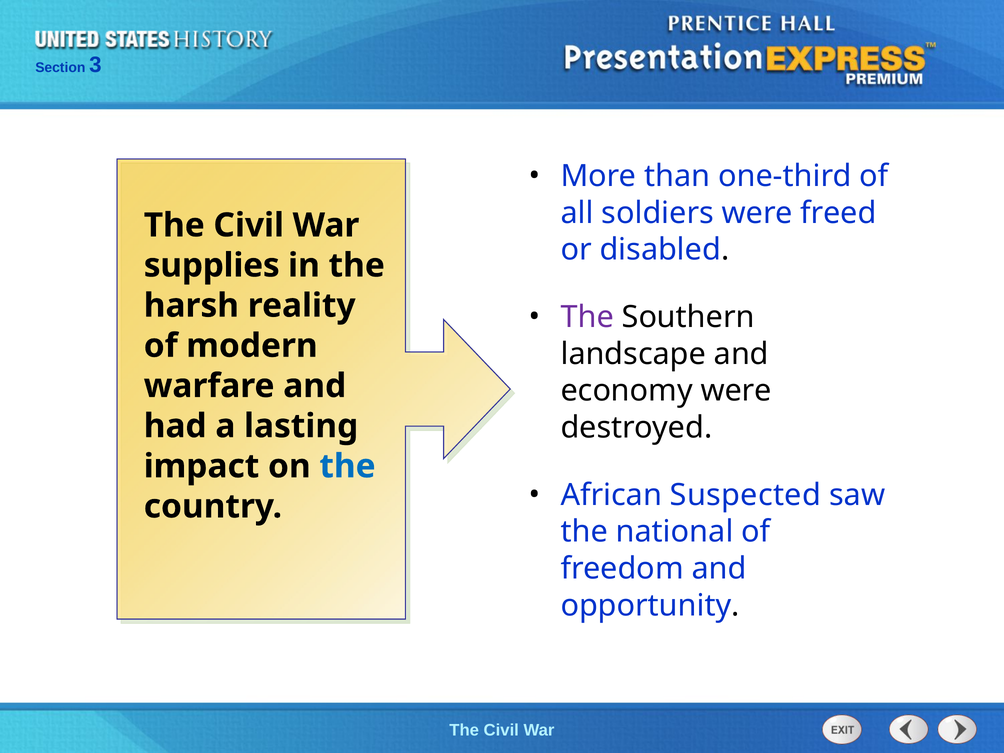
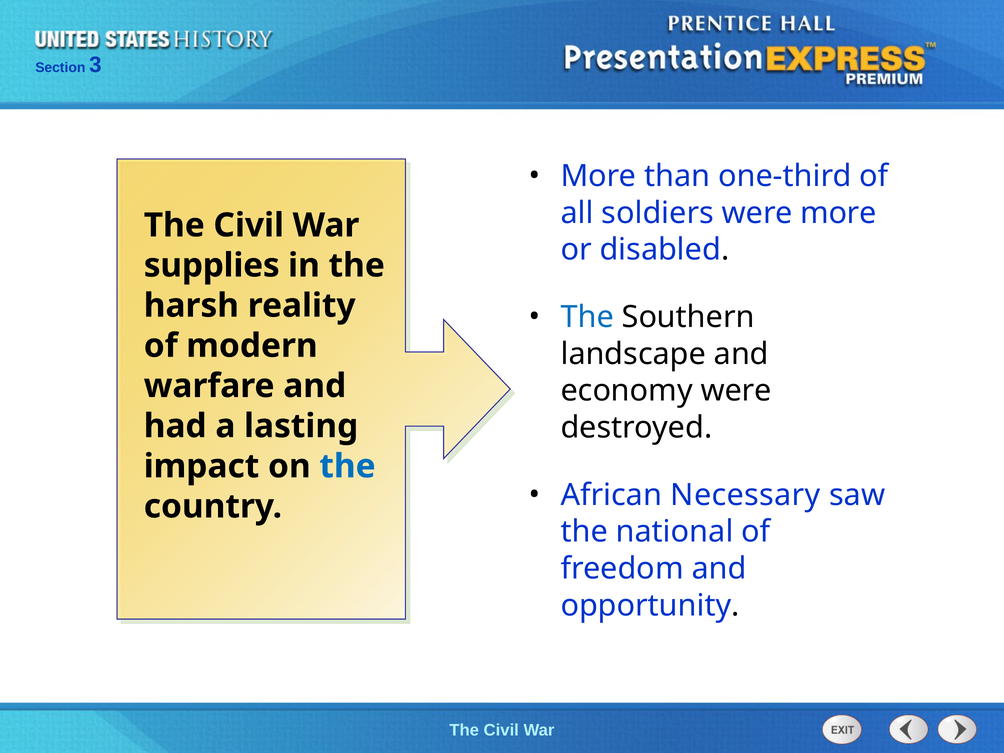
were freed: freed -> more
The at (587, 317) colour: purple -> blue
Suspected: Suspected -> Necessary
